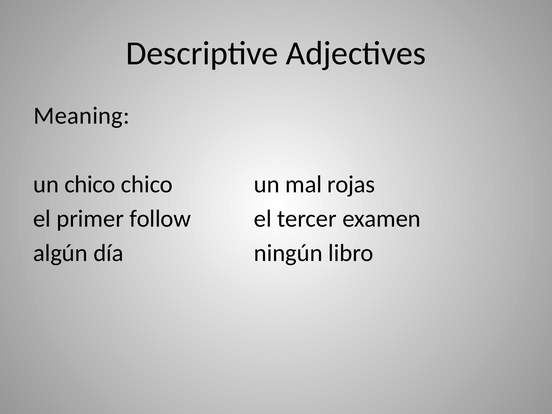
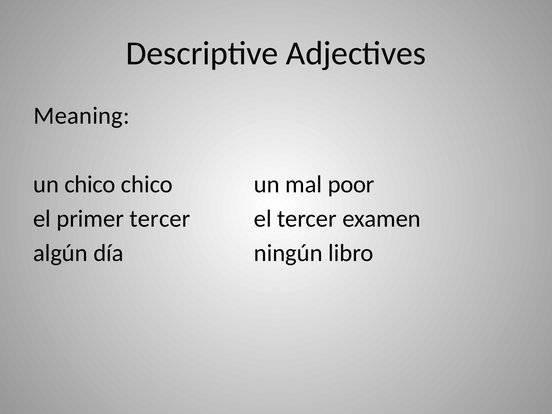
rojas: rojas -> poor
primer follow: follow -> tercer
